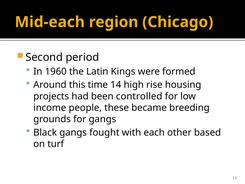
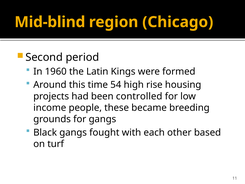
Mid-each: Mid-each -> Mid-blind
14: 14 -> 54
